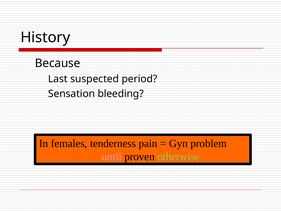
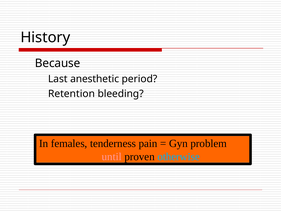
suspected: suspected -> anesthetic
Sensation: Sensation -> Retention
otherwise colour: light green -> light blue
